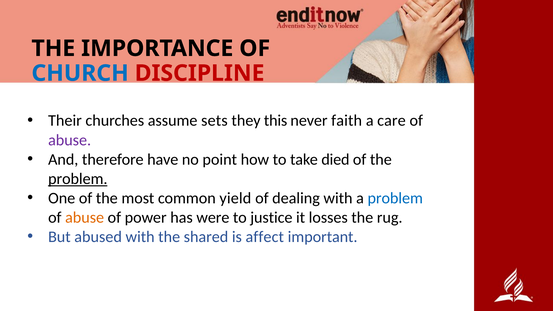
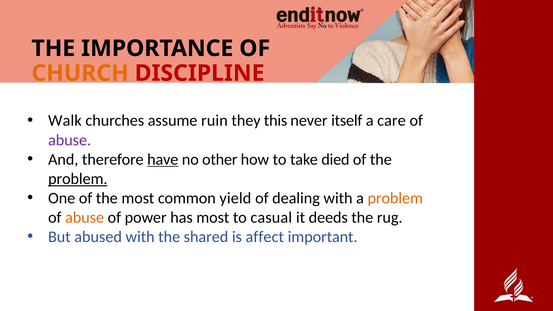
CHURCH colour: blue -> orange
Their: Their -> Walk
sets: sets -> ruin
faith: faith -> itself
have underline: none -> present
point: point -> other
problem at (395, 198) colour: blue -> orange
has were: were -> most
justice: justice -> casual
losses: losses -> deeds
